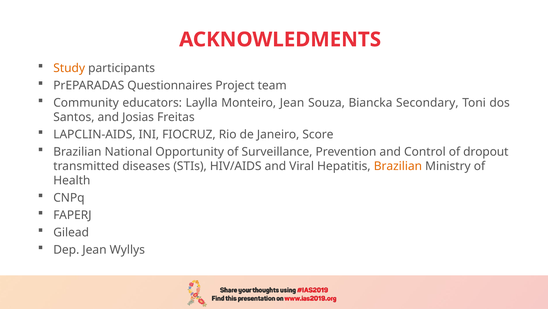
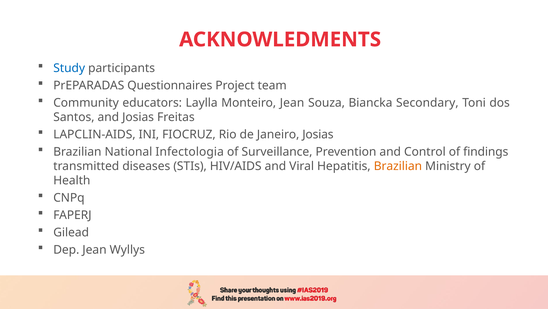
Study colour: orange -> blue
Janeiro Score: Score -> Josias
Opportunity: Opportunity -> Infectologia
dropout: dropout -> findings
